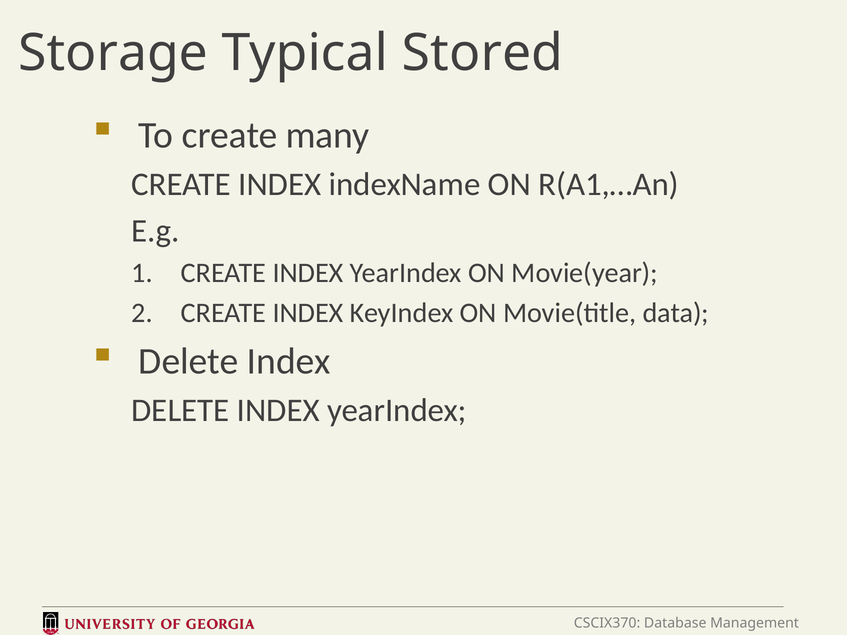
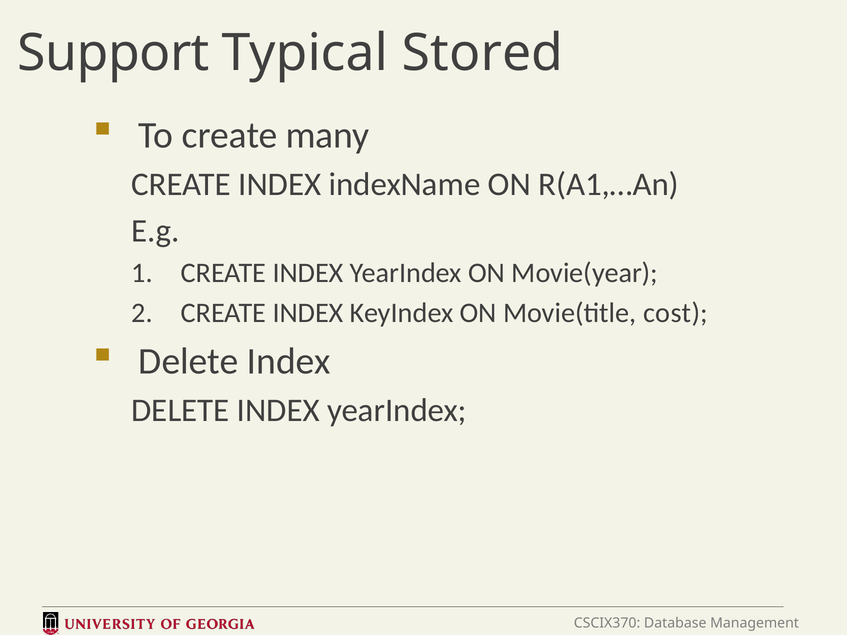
Storage: Storage -> Support
data: data -> cost
